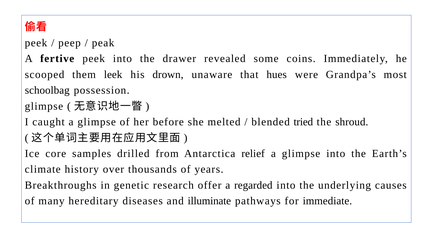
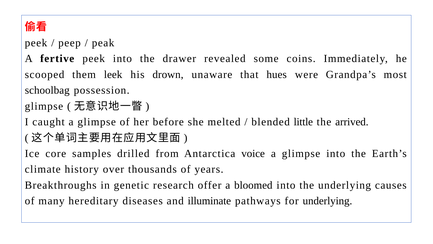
tried: tried -> little
shroud: shroud -> arrived
relief: relief -> voice
regarded: regarded -> bloomed
for immediate: immediate -> underlying
